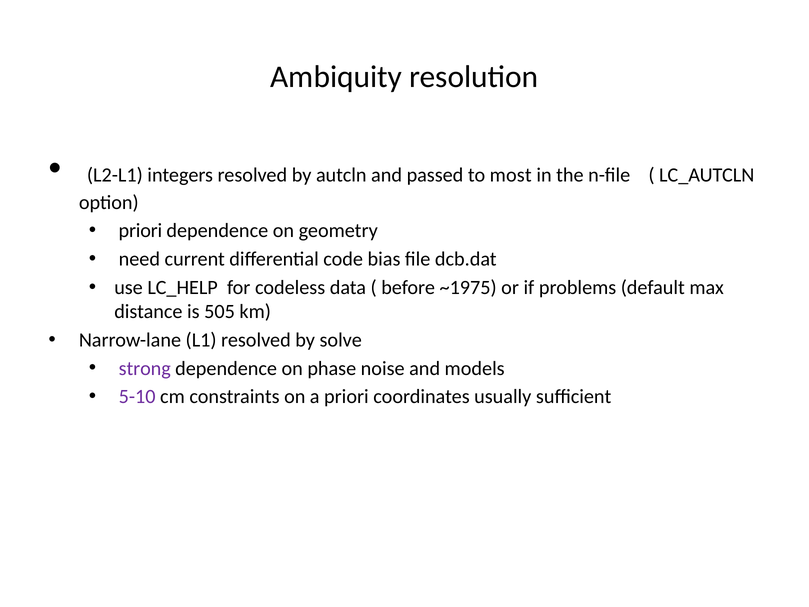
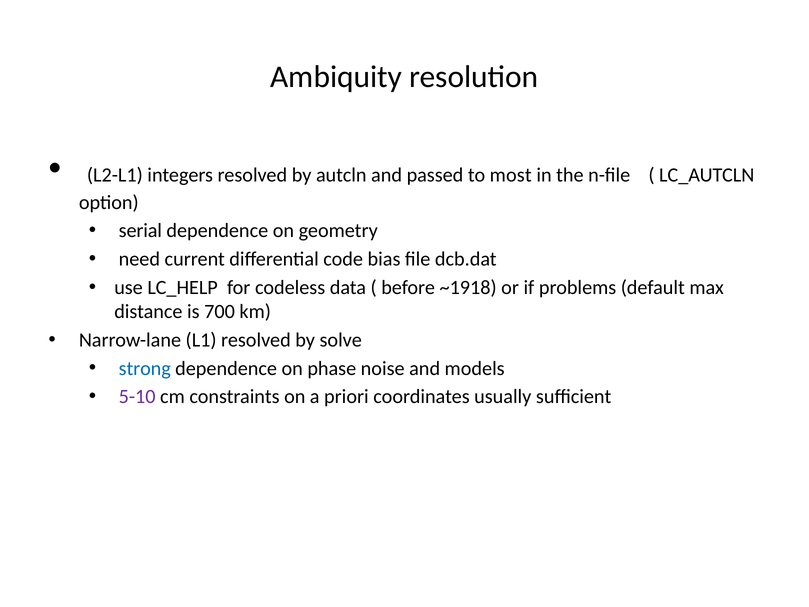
priori at (140, 231): priori -> serial
~1975: ~1975 -> ~1918
505: 505 -> 700
strong colour: purple -> blue
